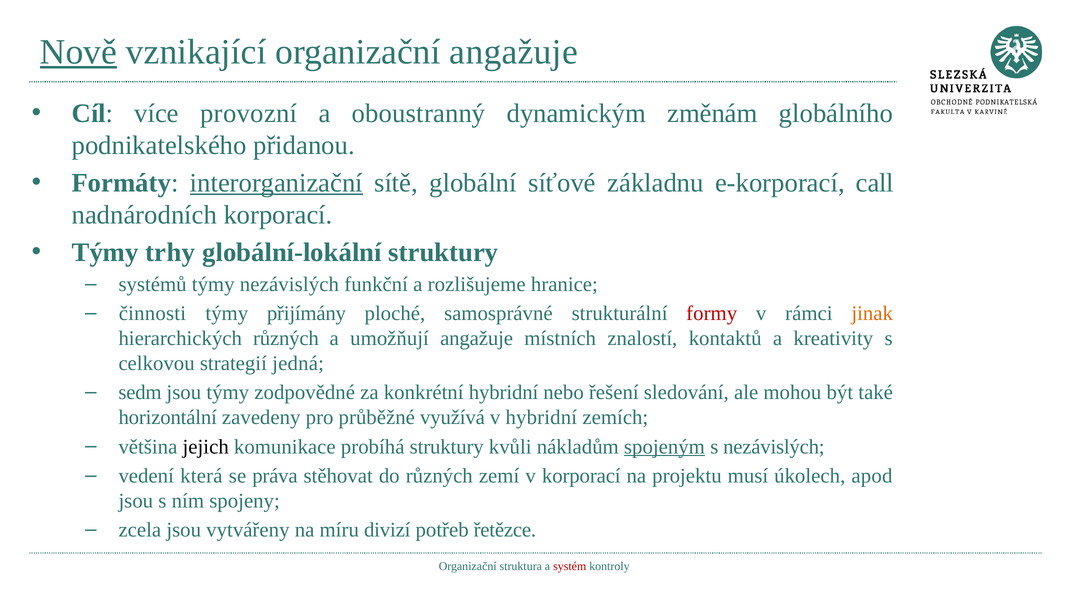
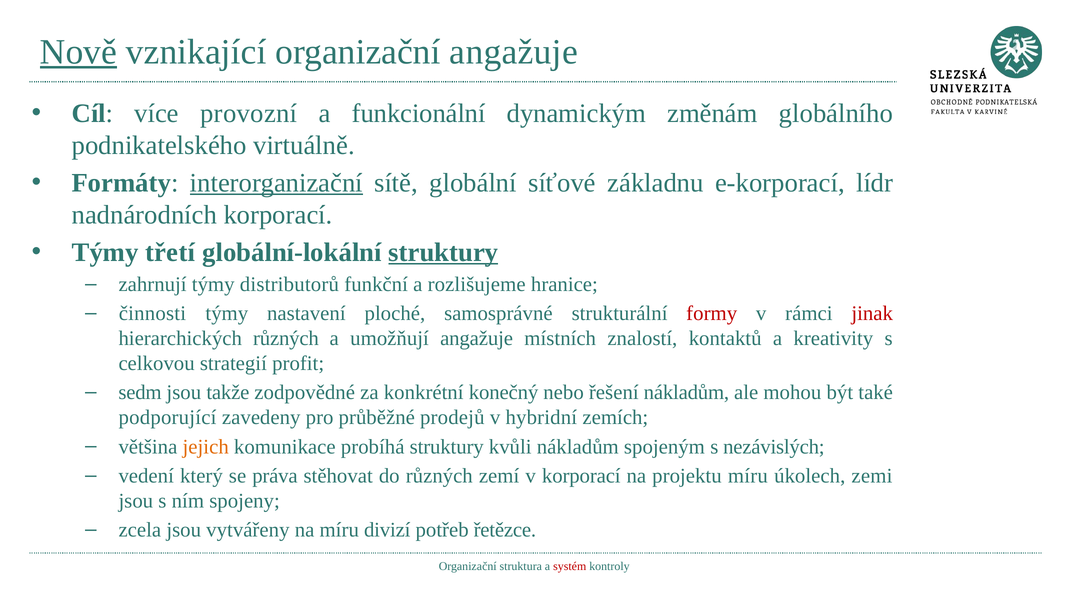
oboustranný: oboustranný -> funkcionální
přidanou: přidanou -> virtuálně
call: call -> lídr
trhy: trhy -> třetí
struktury at (443, 252) underline: none -> present
systémů: systémů -> zahrnují
týmy nezávislých: nezávislých -> distributorů
přijímány: přijímány -> nastavení
jinak colour: orange -> red
jedná: jedná -> profit
jsou týmy: týmy -> takže
konkrétní hybridní: hybridní -> konečný
řešení sledování: sledování -> nákladům
horizontální: horizontální -> podporující
využívá: využívá -> prodejů
jejich colour: black -> orange
spojeným underline: present -> none
která: která -> který
projektu musí: musí -> míru
apod: apod -> zemi
